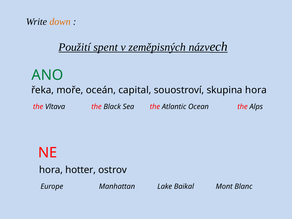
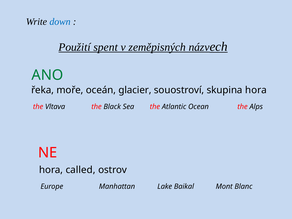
down colour: orange -> blue
capital: capital -> glacier
hotter: hotter -> called
